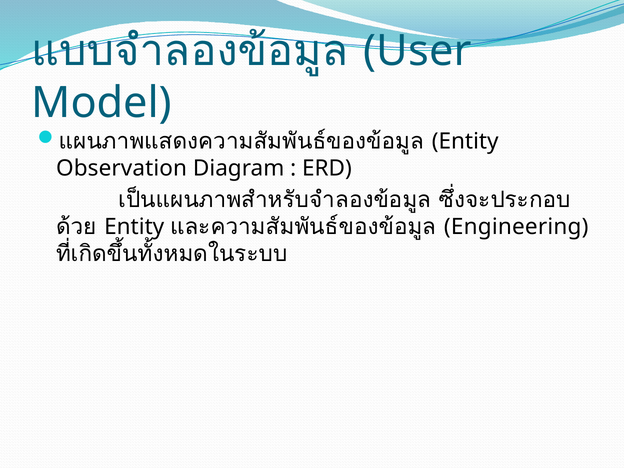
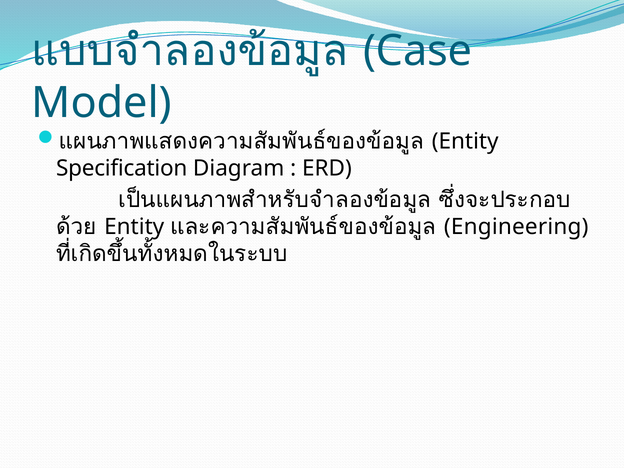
User: User -> Case
Observation: Observation -> Specification
